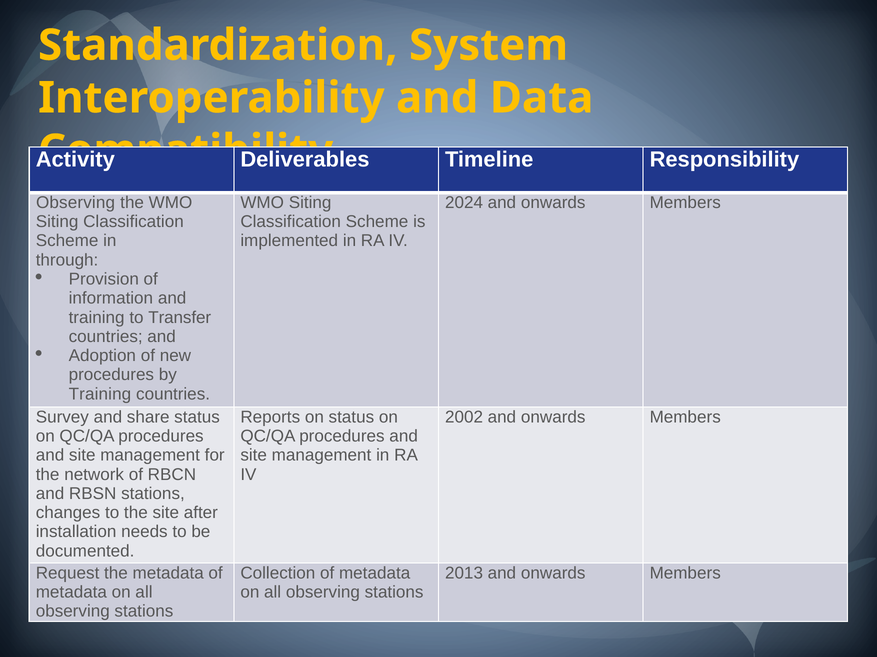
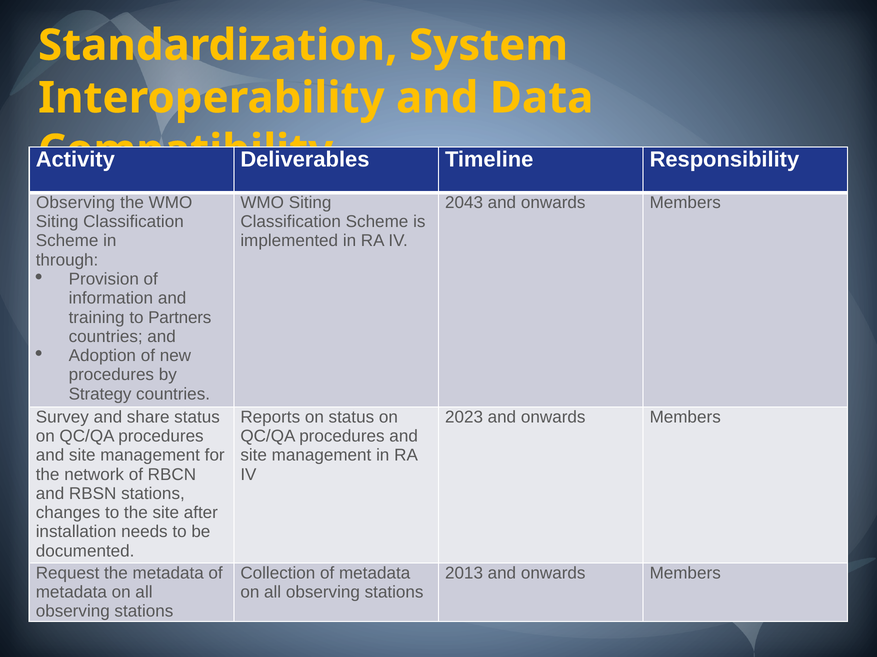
2024: 2024 -> 2043
Transfer: Transfer -> Partners
Training at (100, 394): Training -> Strategy
2002: 2002 -> 2023
